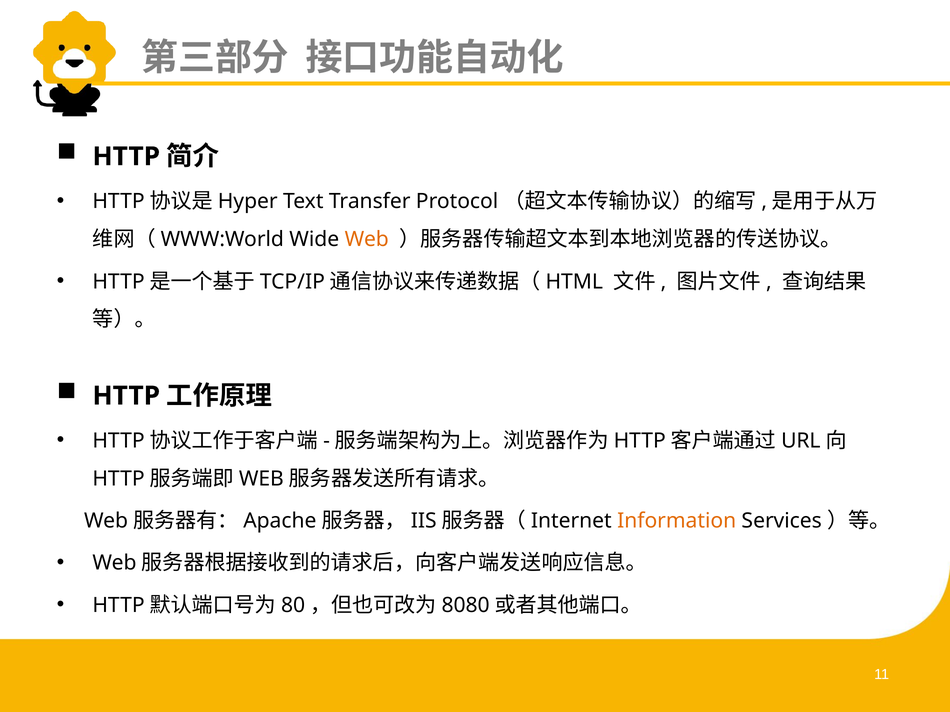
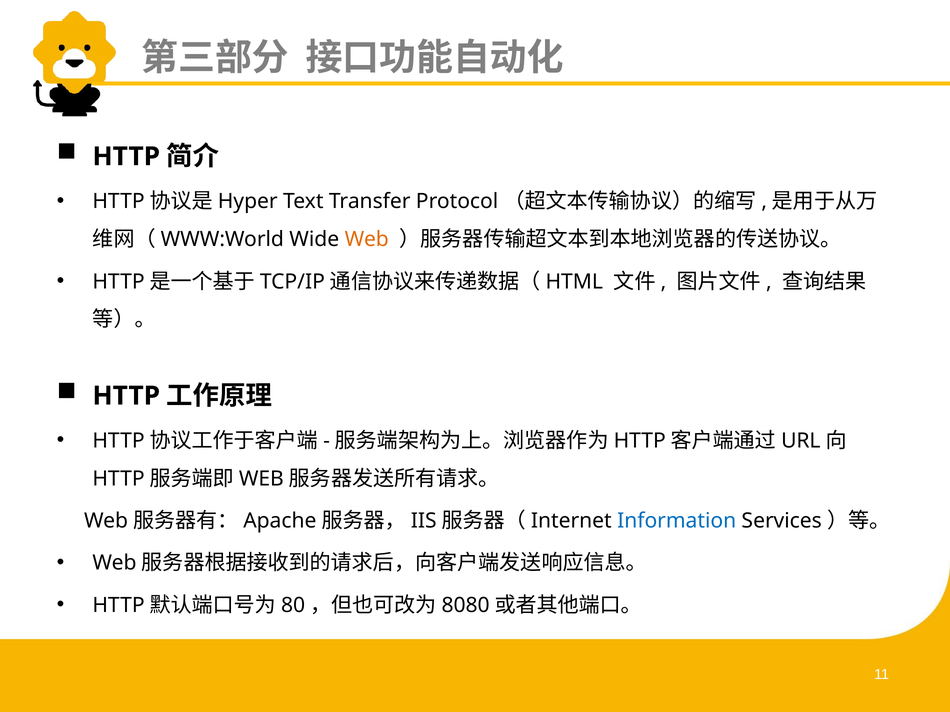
Information colour: orange -> blue
